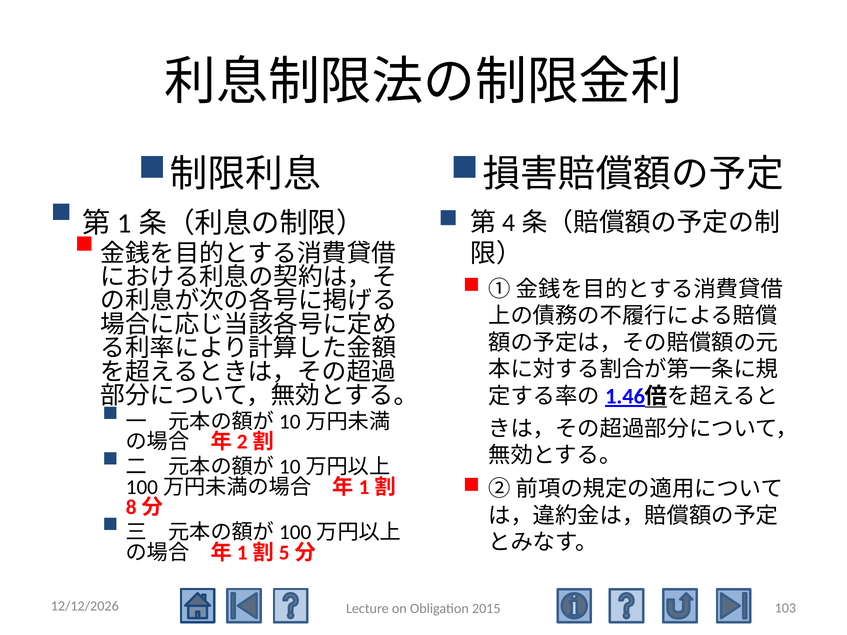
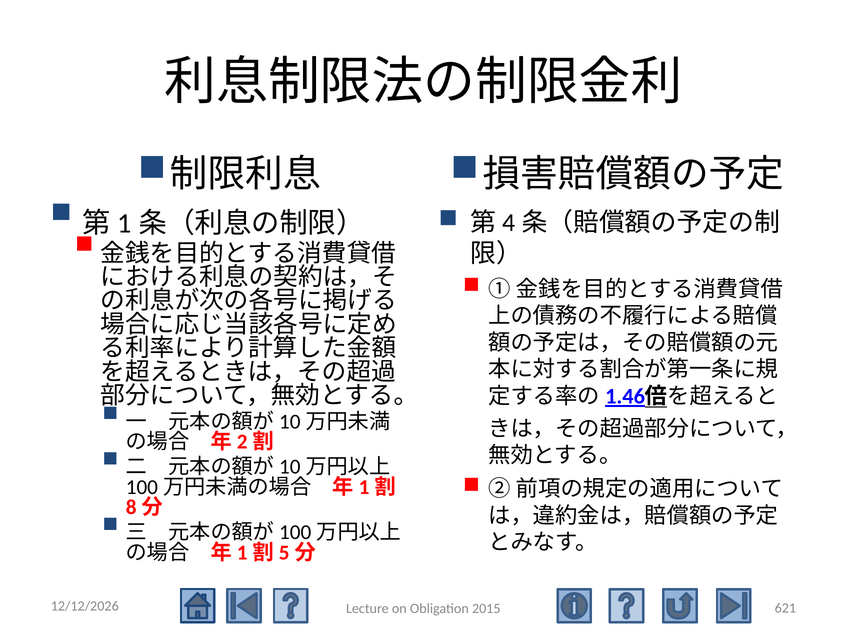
103: 103 -> 621
